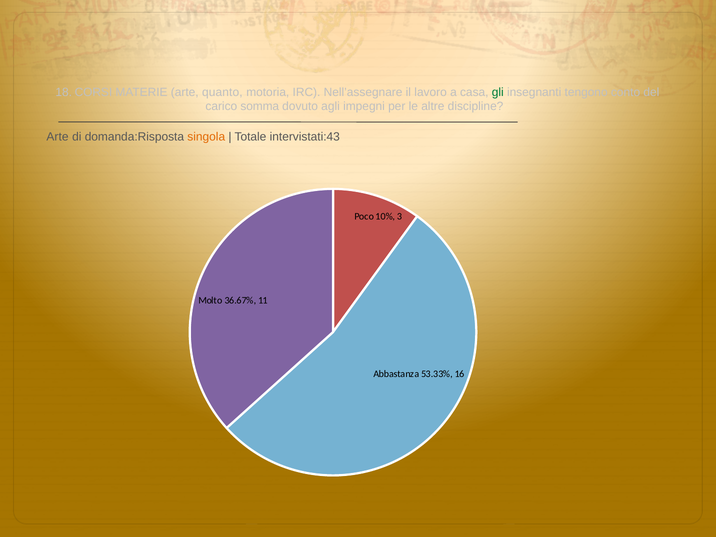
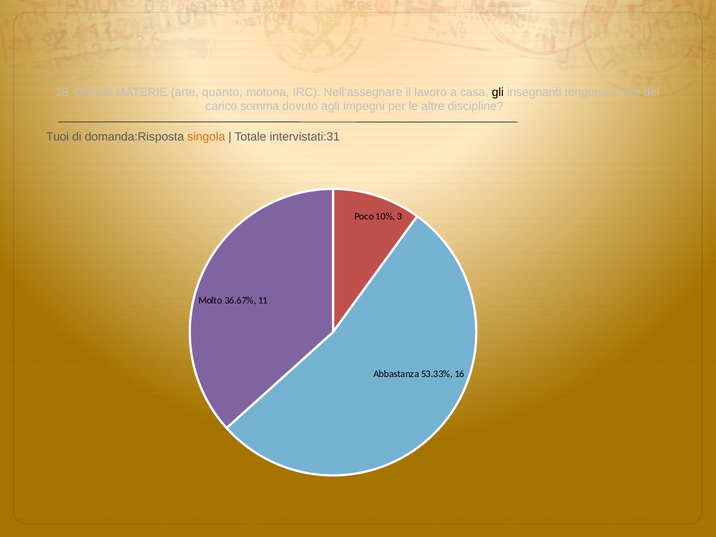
CORSI: CORSI -> DALLE
gli colour: green -> black
Arte at (57, 137): Arte -> Tuoi
intervistati:43: intervistati:43 -> intervistati:31
